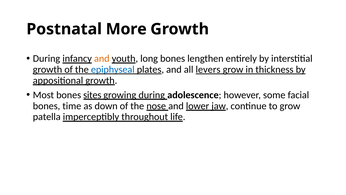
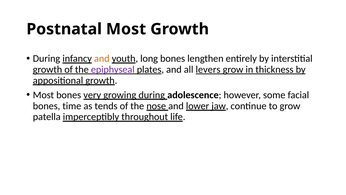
Postnatal More: More -> Most
epiphyseal colour: blue -> purple
sites: sites -> very
down: down -> tends
